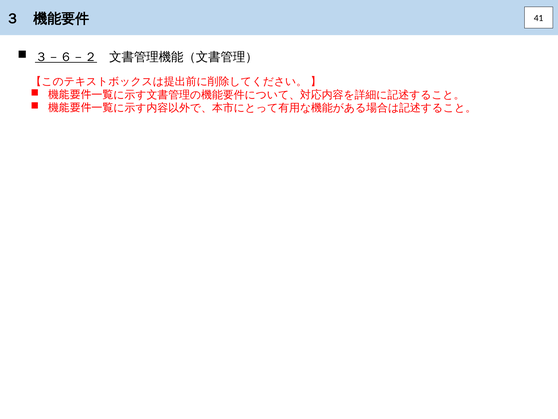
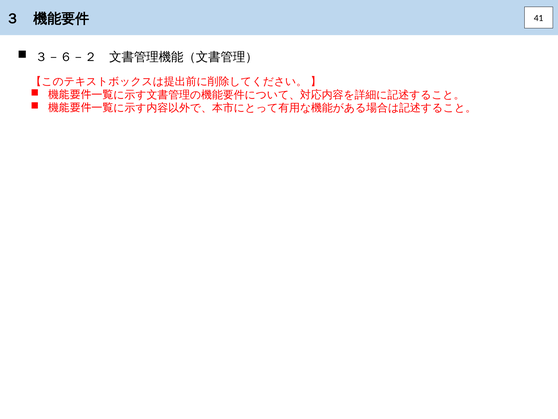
３－６－２ underline: present -> none
